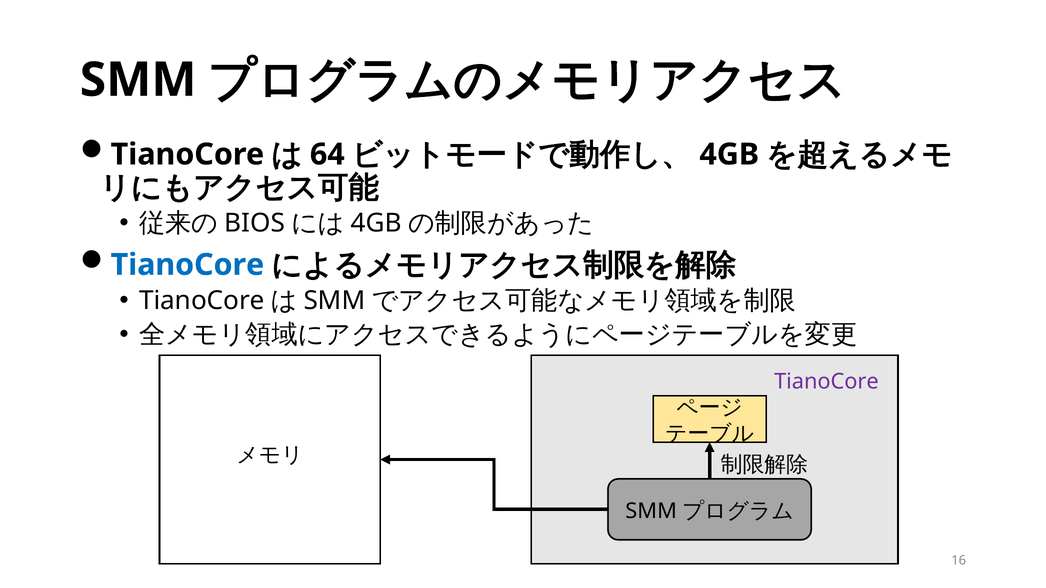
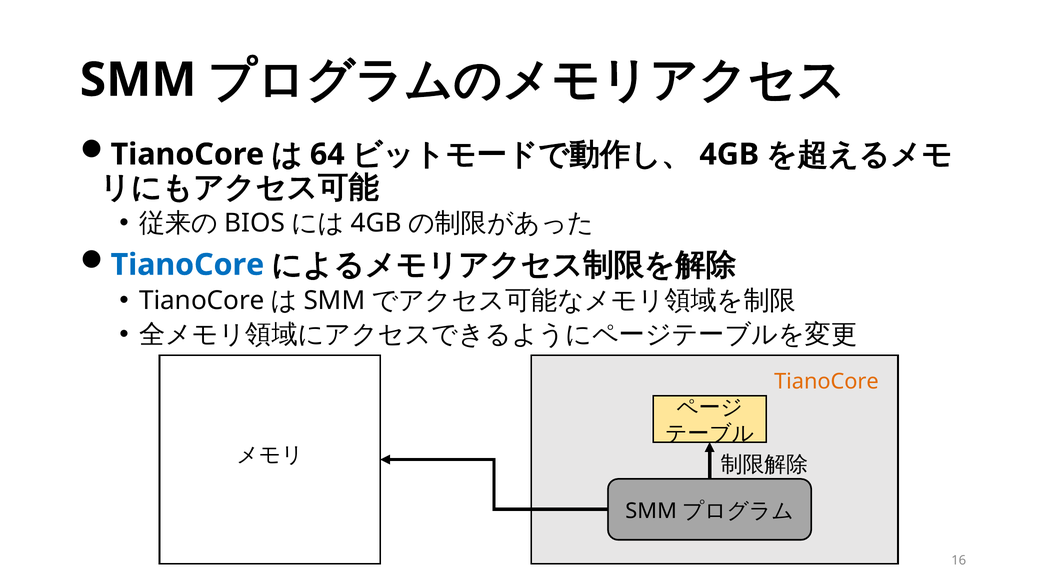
TianoCore at (826, 382) colour: purple -> orange
